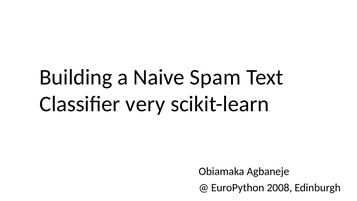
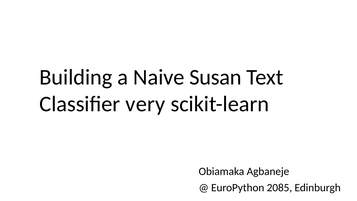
Spam: Spam -> Susan
2008: 2008 -> 2085
